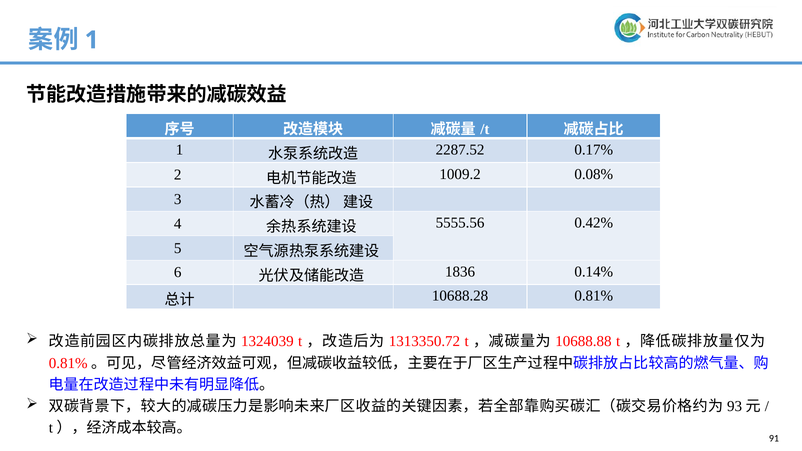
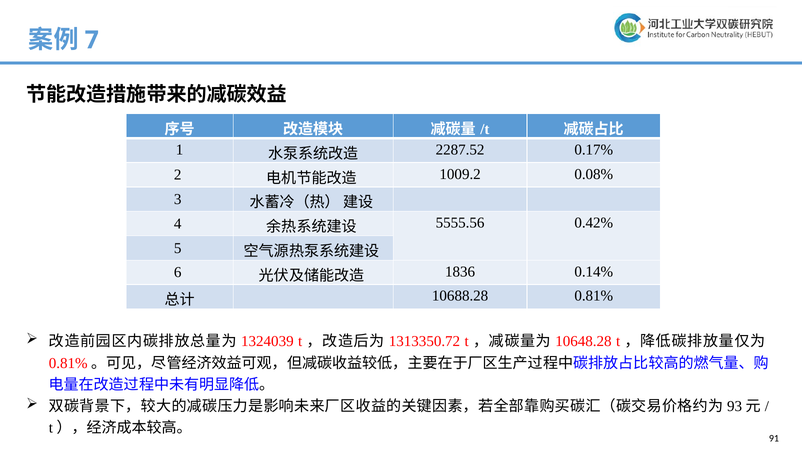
1 at (92, 40): 1 -> 7
10688.88: 10688.88 -> 10648.28
